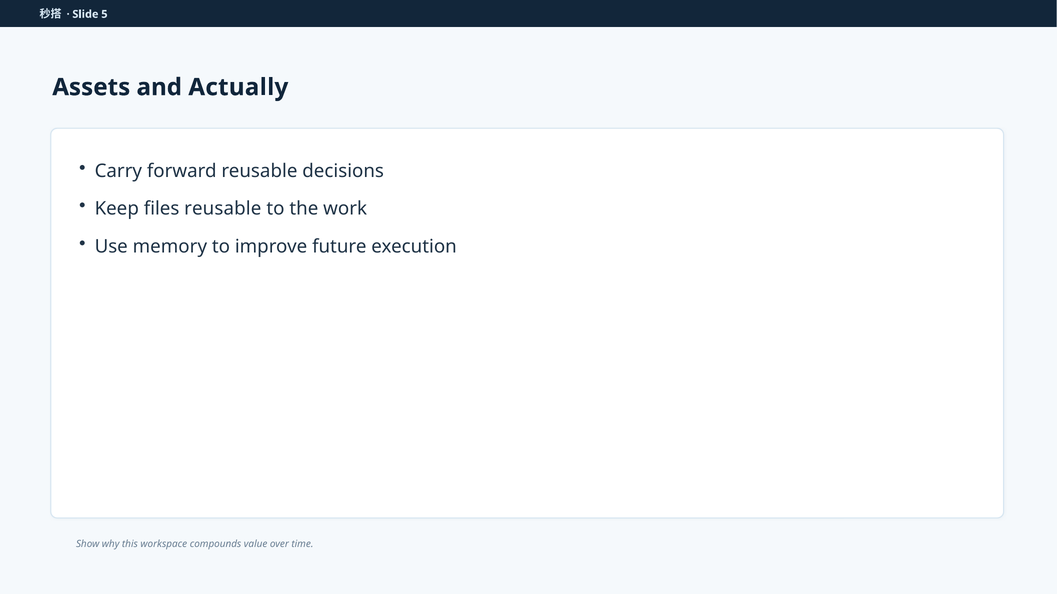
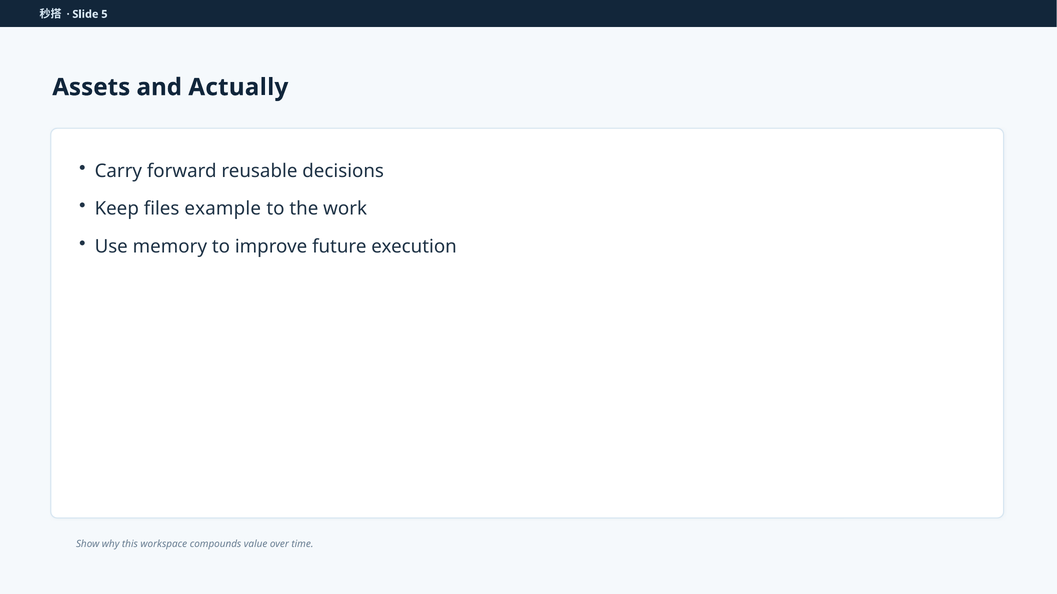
files reusable: reusable -> example
